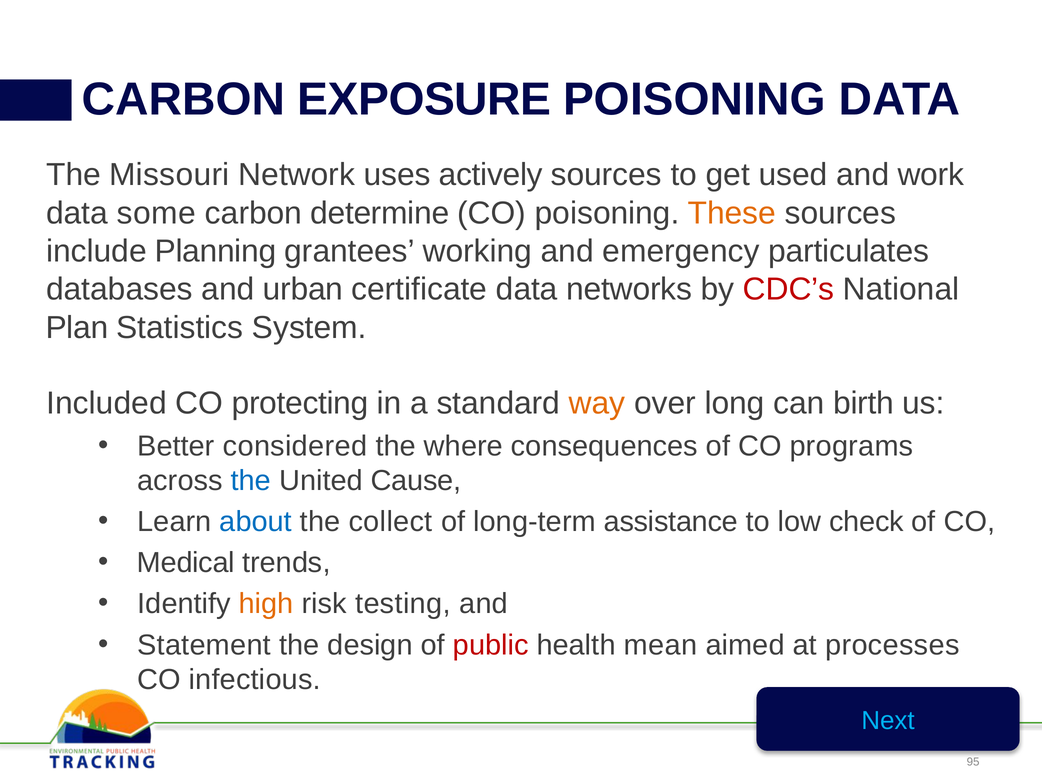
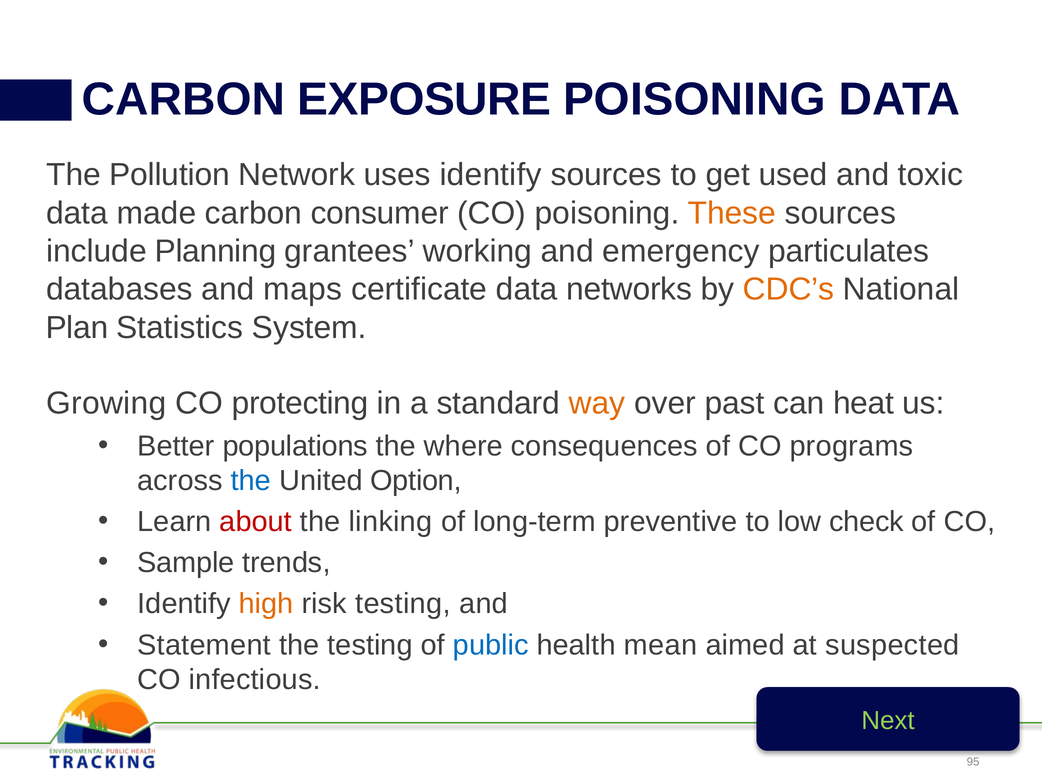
Missouri: Missouri -> Pollution
uses actively: actively -> identify
work: work -> toxic
some: some -> made
determine: determine -> consumer
urban: urban -> maps
CDC’s colour: red -> orange
Included: Included -> Growing
long: long -> past
birth: birth -> heat
considered: considered -> populations
Cause: Cause -> Option
about colour: blue -> red
collect: collect -> linking
assistance: assistance -> preventive
Medical: Medical -> Sample
the design: design -> testing
public colour: red -> blue
processes: processes -> suspected
Next colour: light blue -> light green
